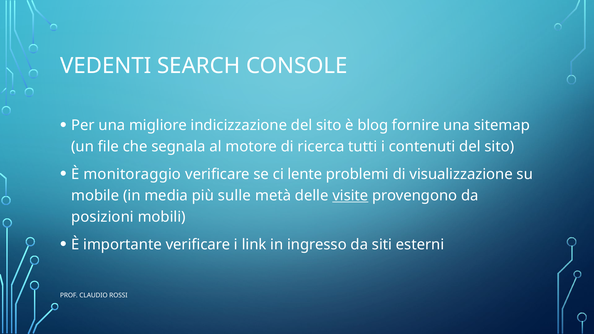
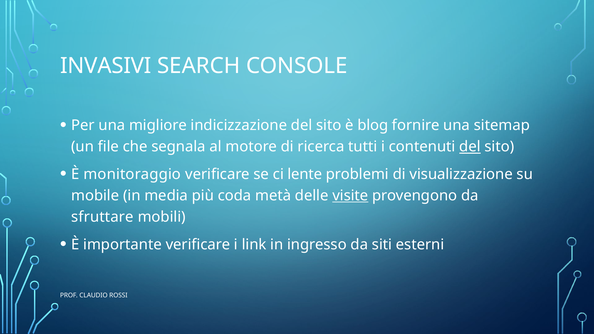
VEDENTI: VEDENTI -> INVASIVI
del at (470, 147) underline: none -> present
sulle: sulle -> coda
posizioni: posizioni -> sfruttare
